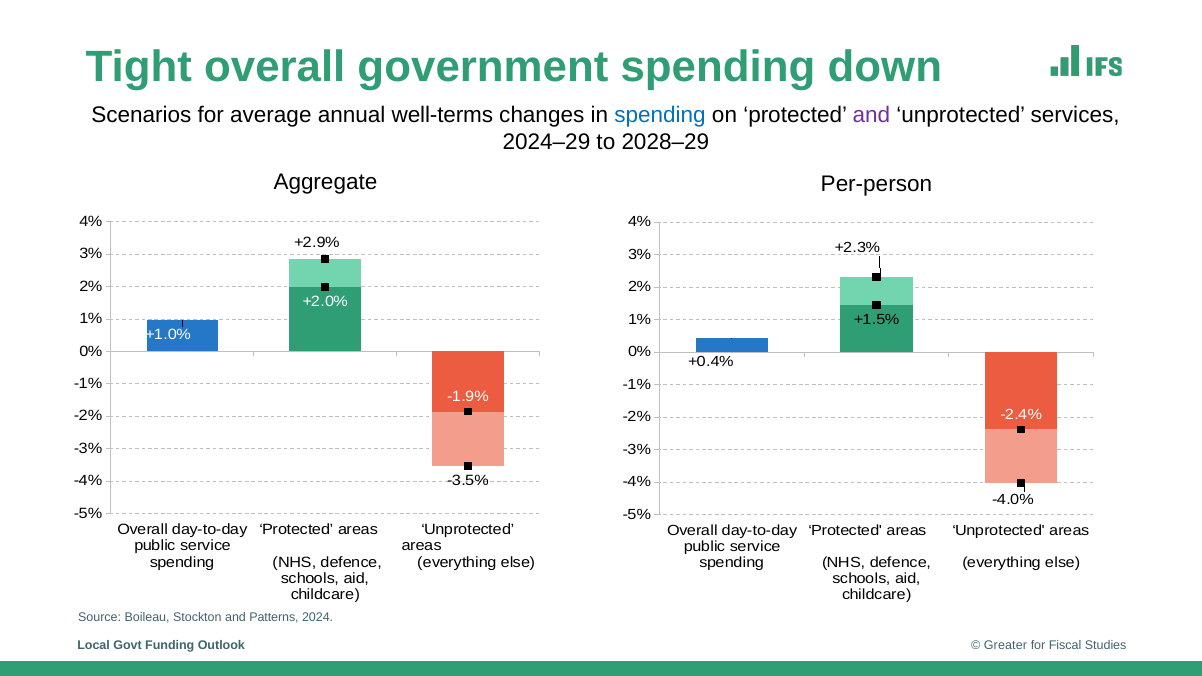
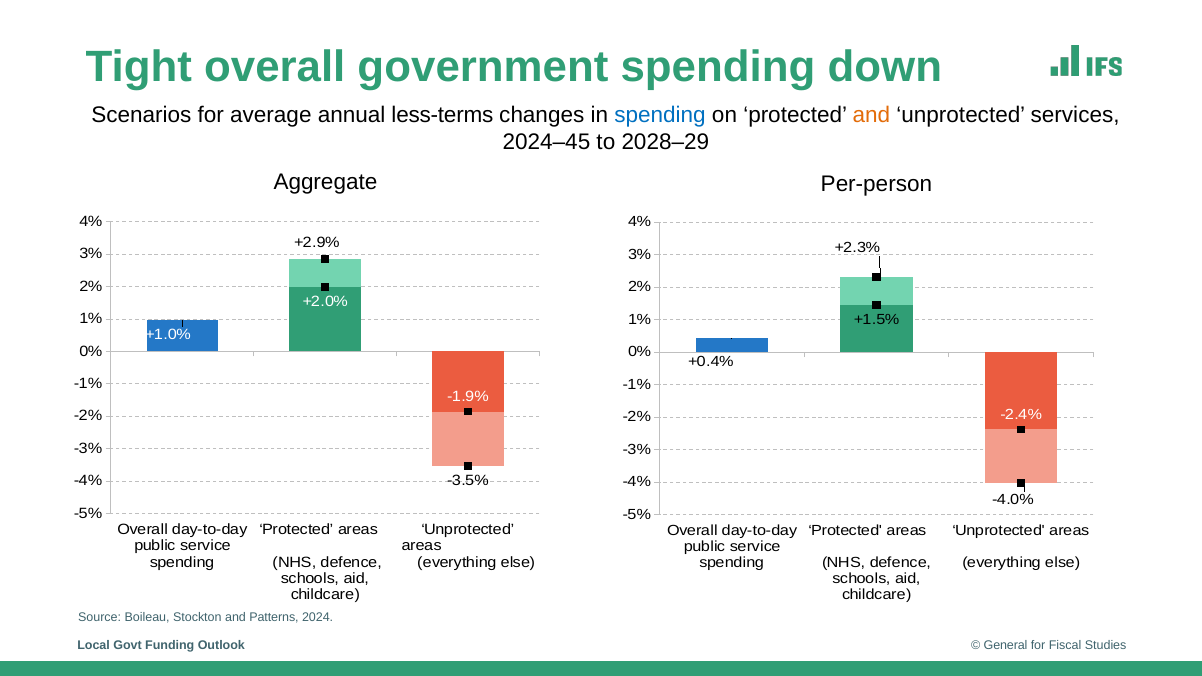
well-terms: well-terms -> less-terms
and at (871, 115) colour: purple -> orange
2024–29: 2024–29 -> 2024–45
Greater: Greater -> General
